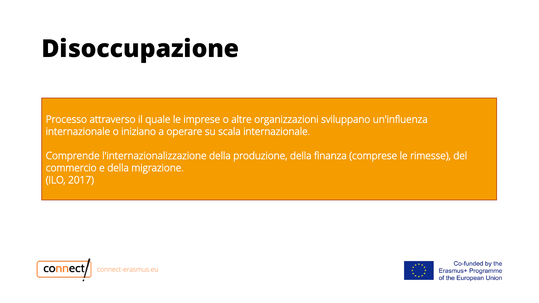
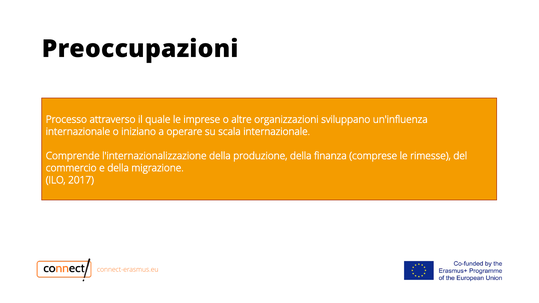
Disoccupazione: Disoccupazione -> Preoccupazioni
